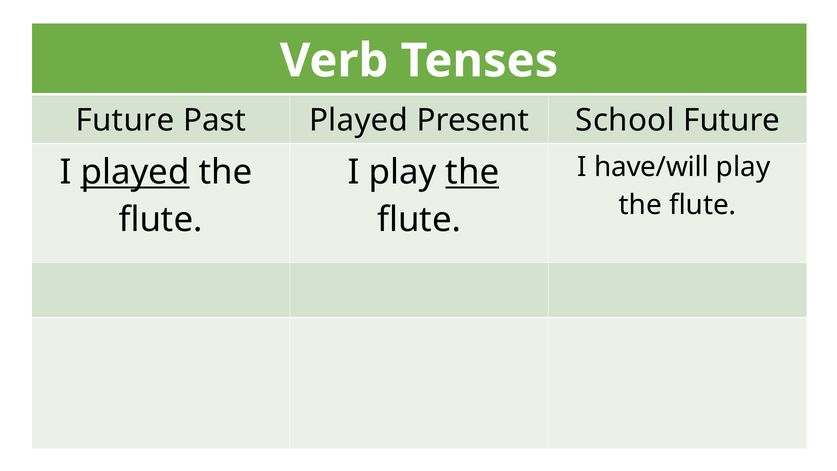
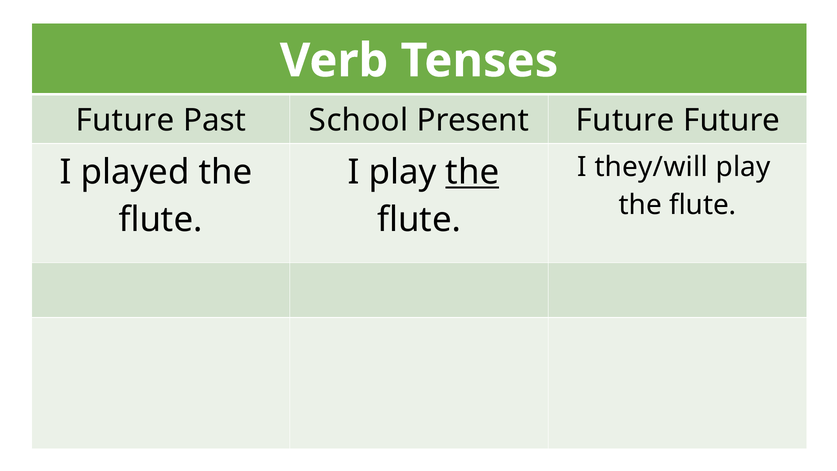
Past Played: Played -> School
Present School: School -> Future
have/will: have/will -> they/will
played at (135, 172) underline: present -> none
